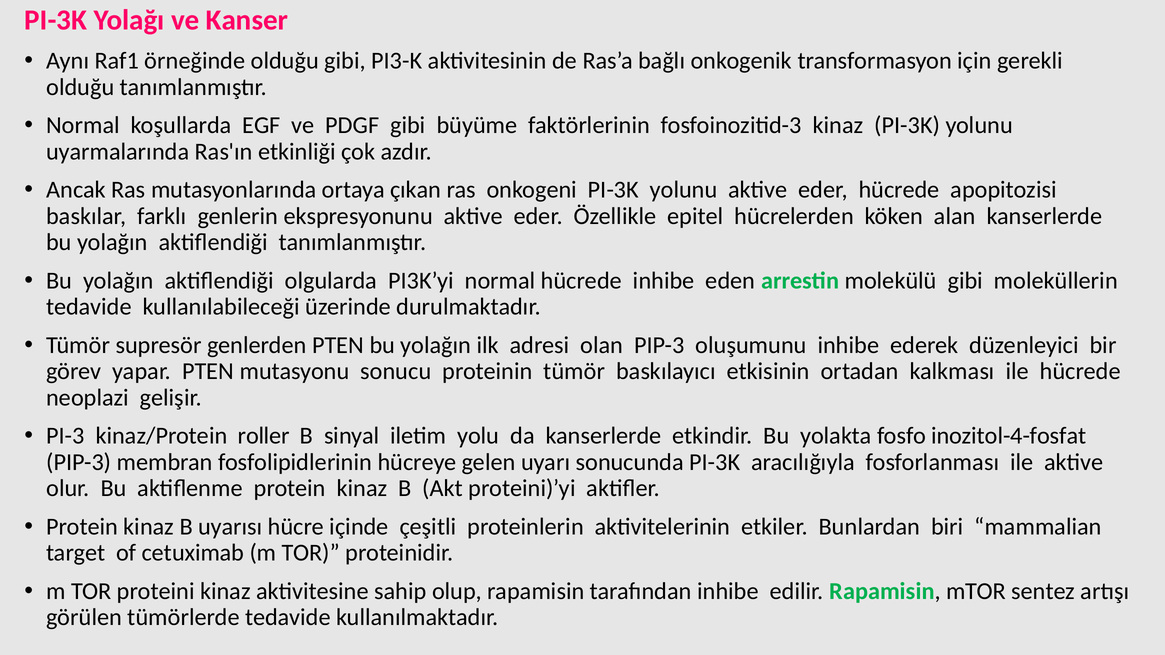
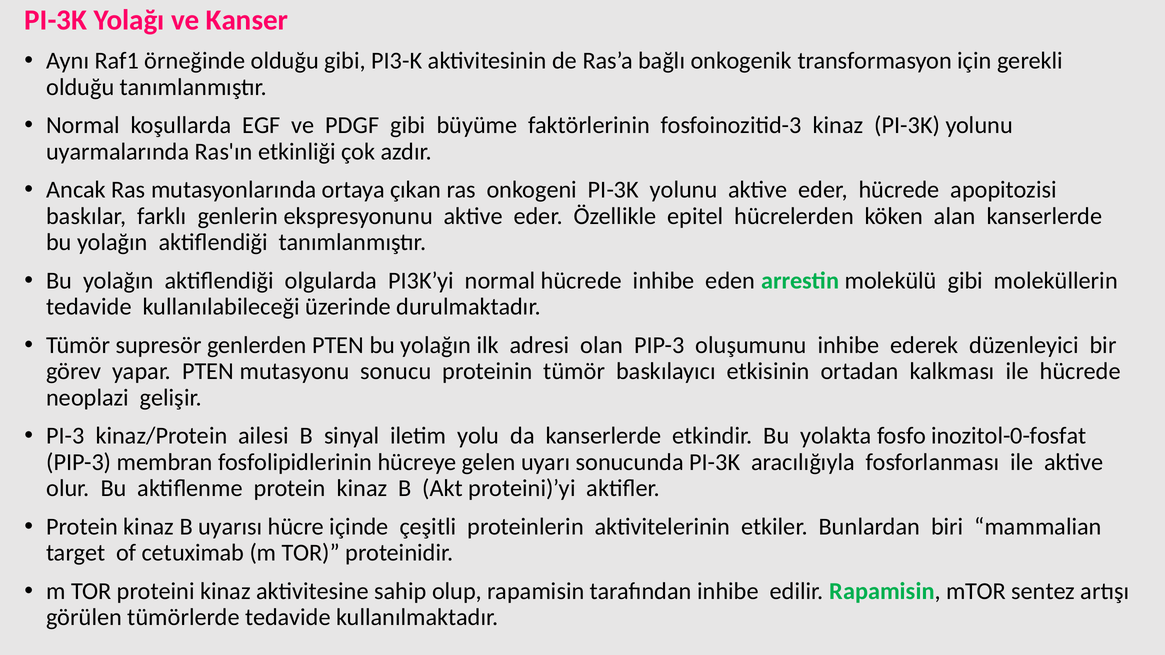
roller: roller -> ailesi
inozitol-4-fosfat: inozitol-4-fosfat -> inozitol-0-fosfat
